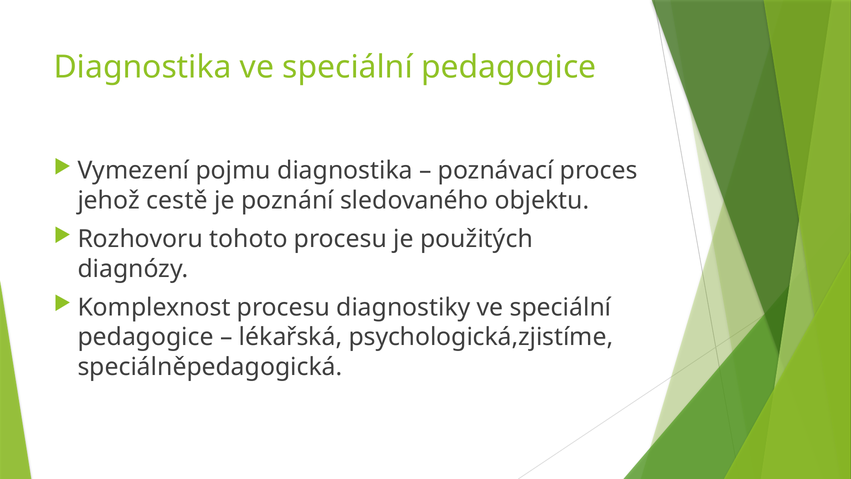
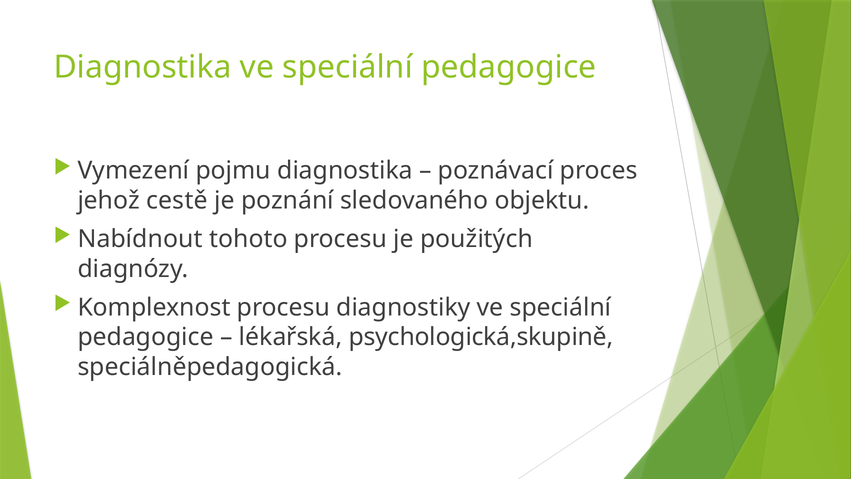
Rozhovoru: Rozhovoru -> Nabídnout
psychologická,zjistíme: psychologická,zjistíme -> psychologická,skupině
